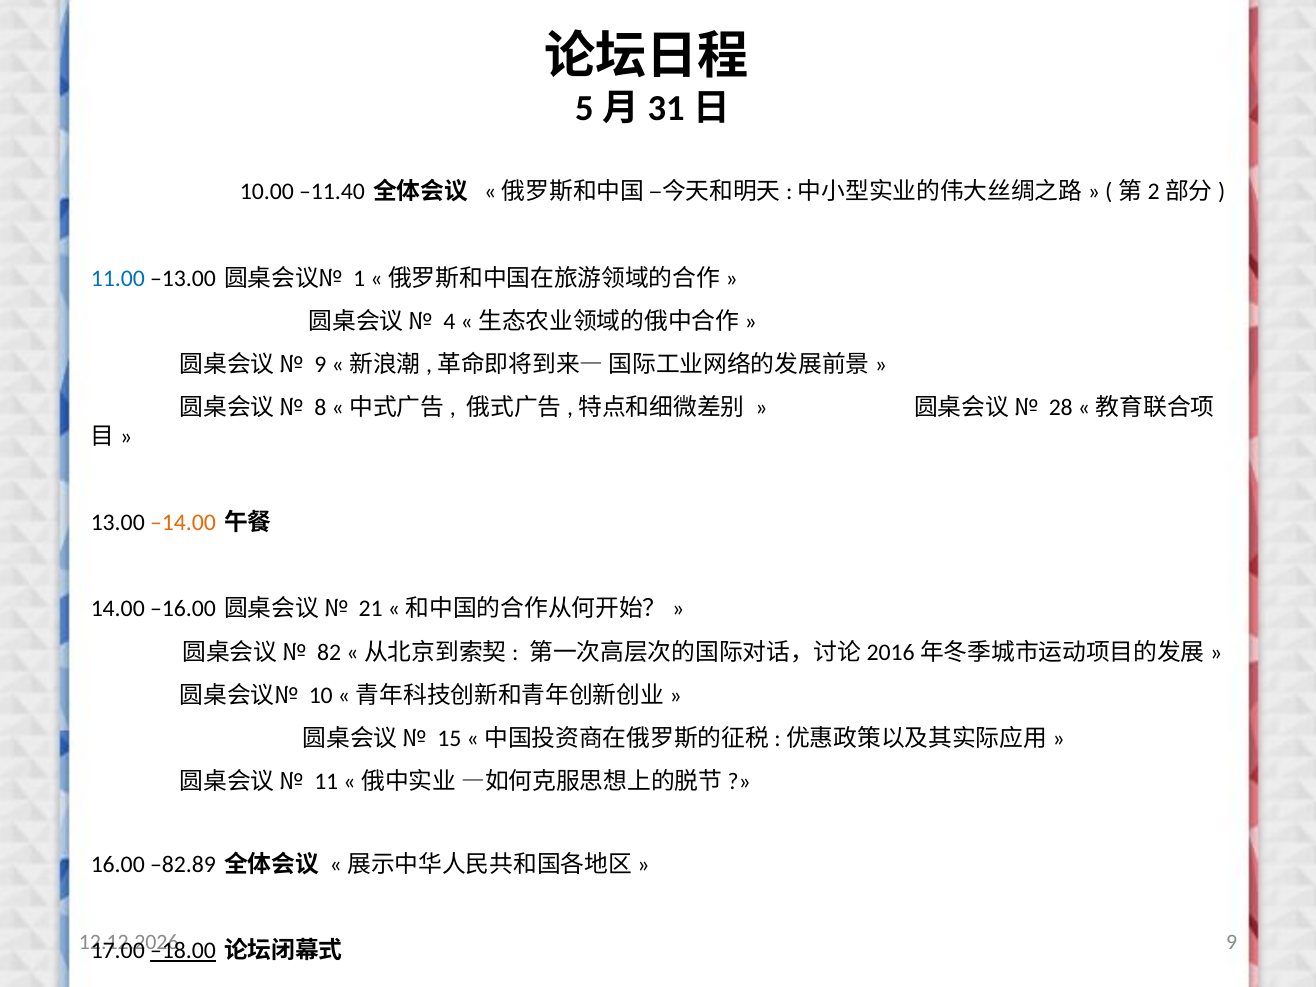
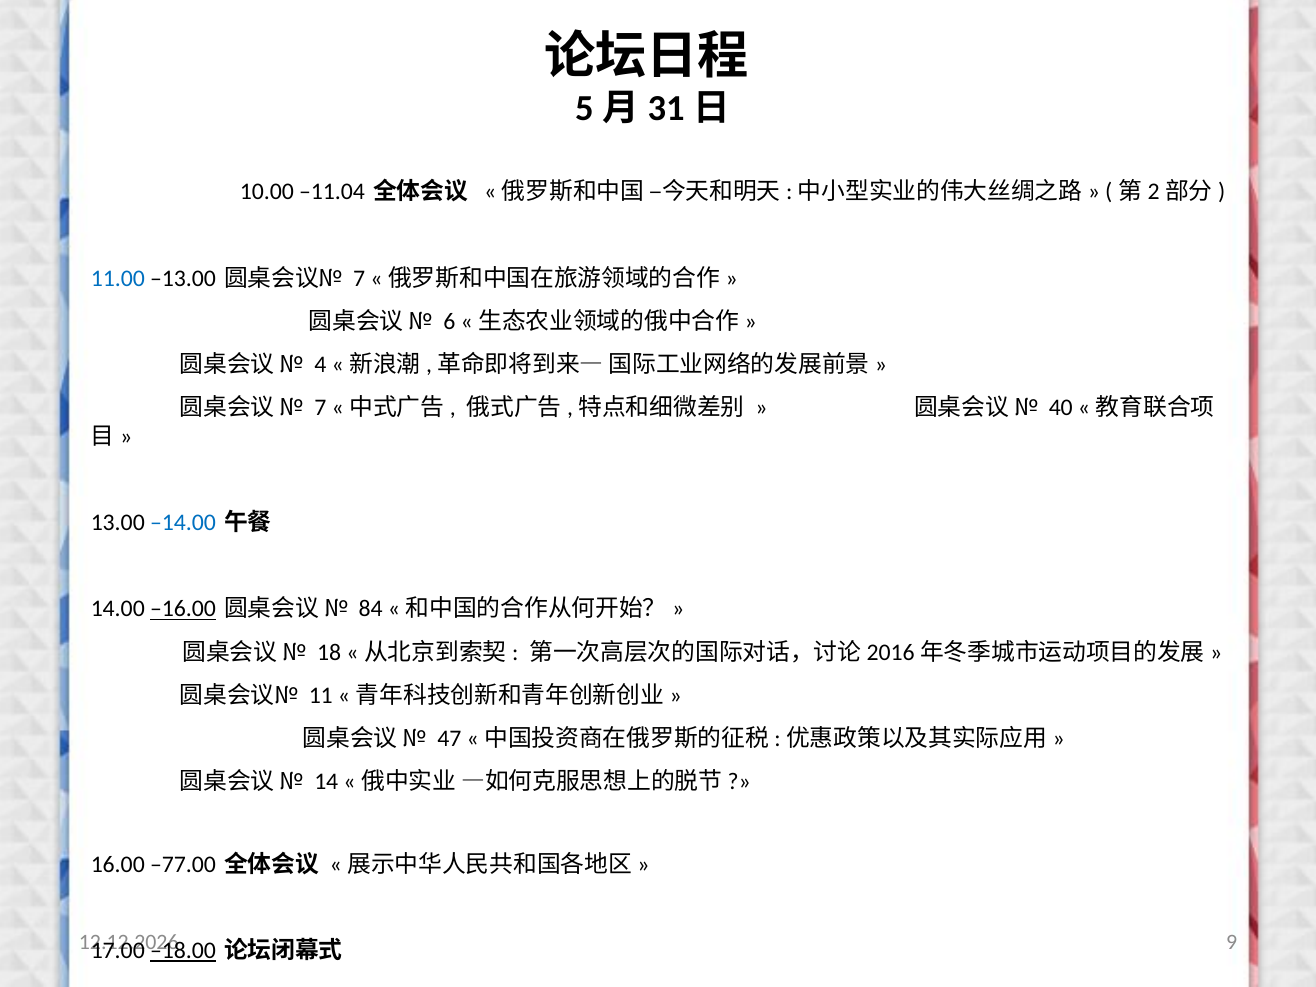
–11.40: –11.40 -> –11.04
1 at (359, 278): 1 -> 7
4: 4 -> 6
9 at (320, 365): 9 -> 4
8 at (320, 408): 8 -> 7
28: 28 -> 40
–14.00 colour: orange -> blue
–16.00 underline: none -> present
21: 21 -> 84
82: 82 -> 18
10: 10 -> 11
15: 15 -> 47
11: 11 -> 14
–82.89: –82.89 -> –77.00
